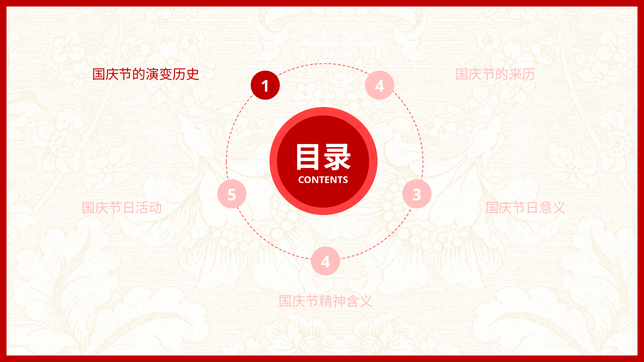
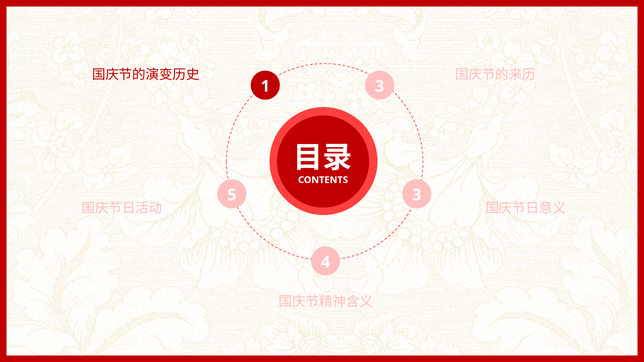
1 4: 4 -> 3
